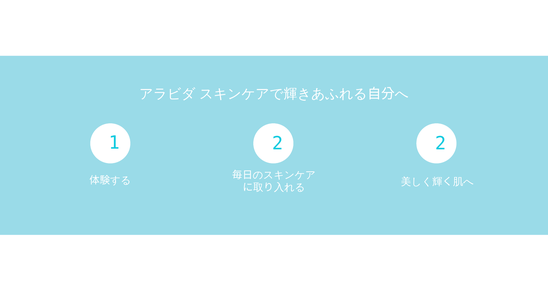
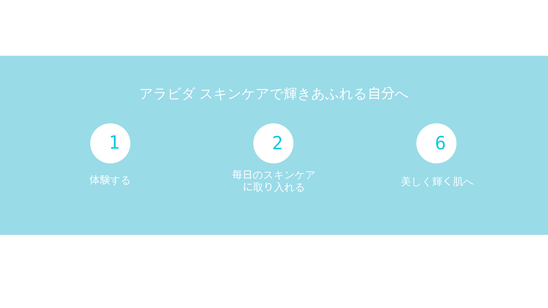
2 2: 2 -> 6
